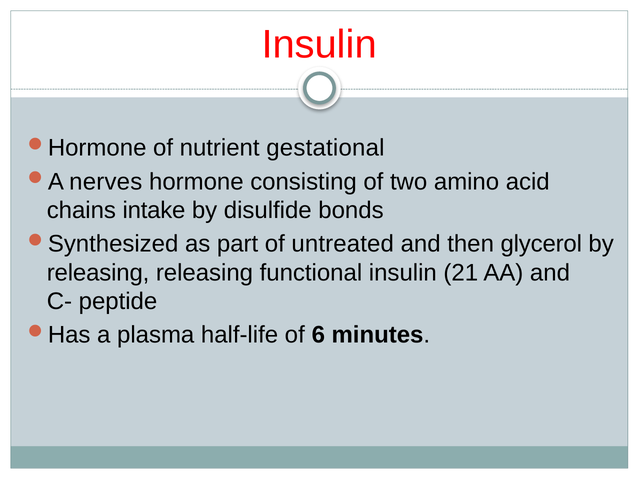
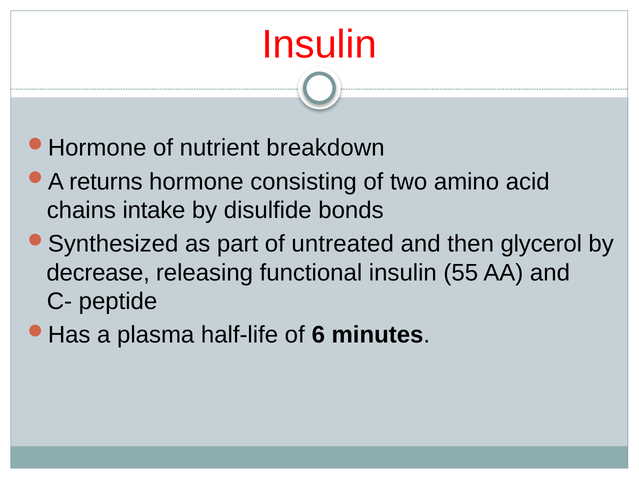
gestational: gestational -> breakdown
nerves: nerves -> returns
releasing at (98, 273): releasing -> decrease
21: 21 -> 55
